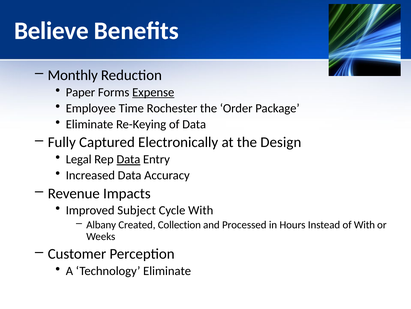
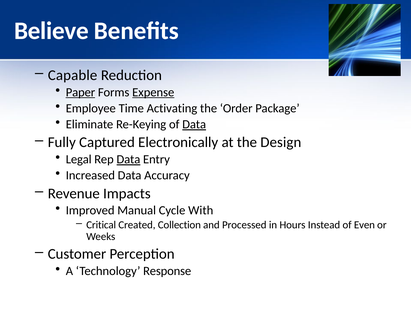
Monthly: Monthly -> Capable
Paper underline: none -> present
Rochester: Rochester -> Activating
Data at (194, 124) underline: none -> present
Subject: Subject -> Manual
Albany: Albany -> Critical
of With: With -> Even
Technology Eliminate: Eliminate -> Response
